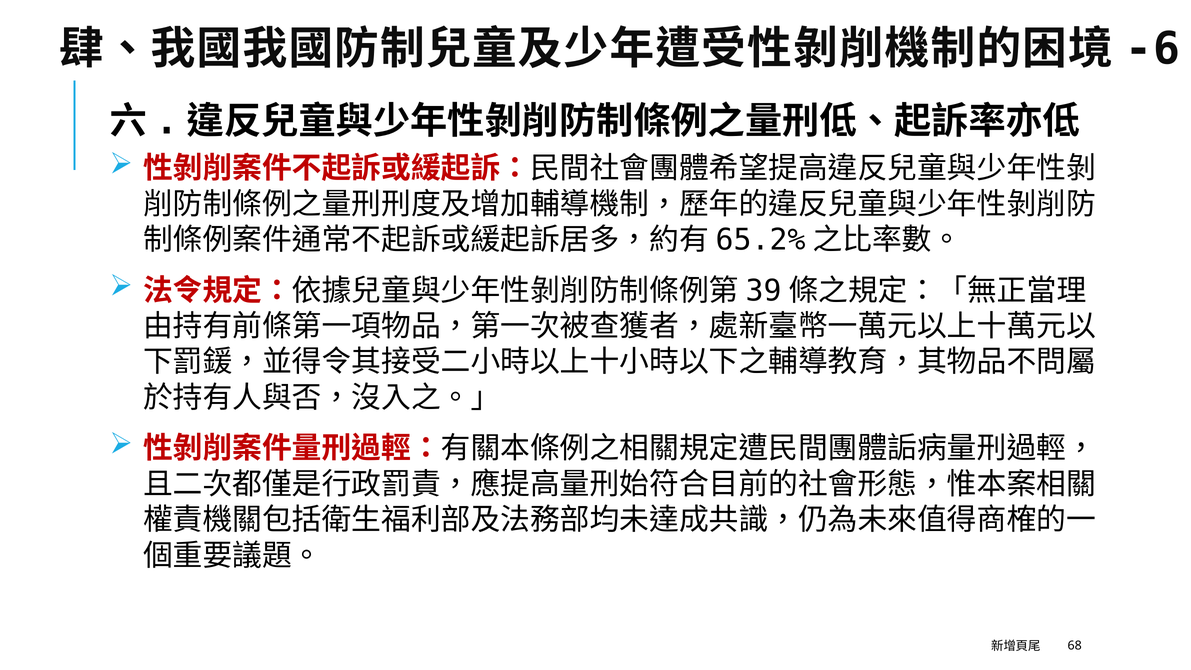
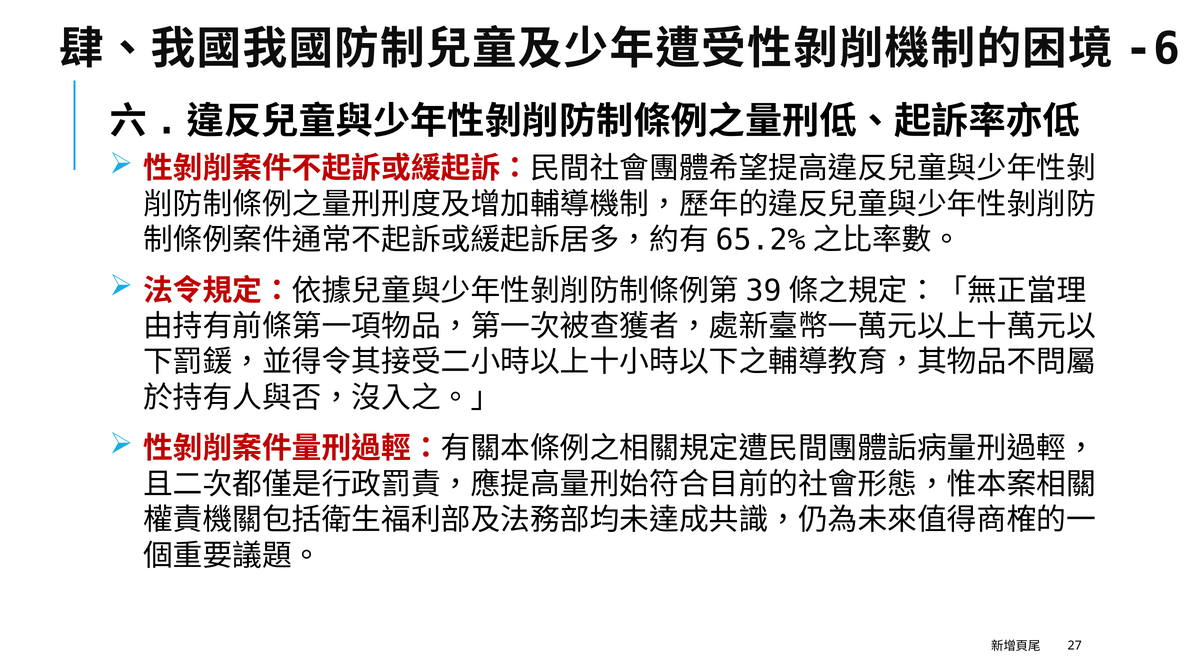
68: 68 -> 27
